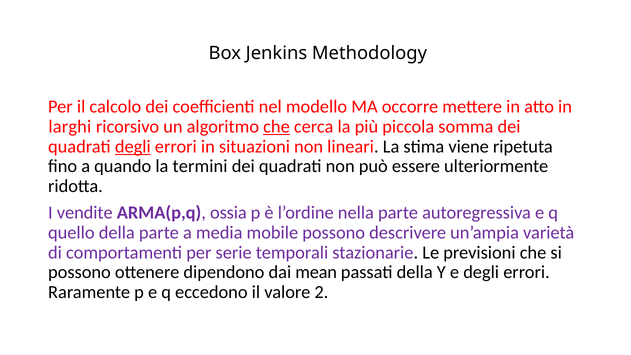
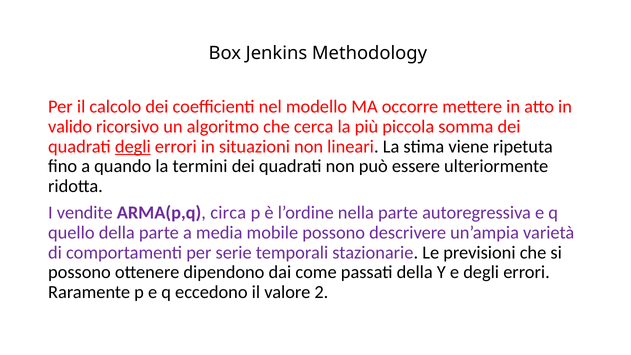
larghi: larghi -> valido
che at (277, 127) underline: present -> none
ossia: ossia -> circa
mean: mean -> come
